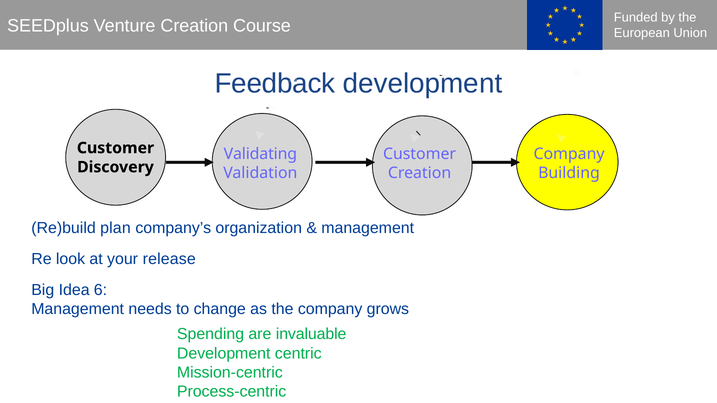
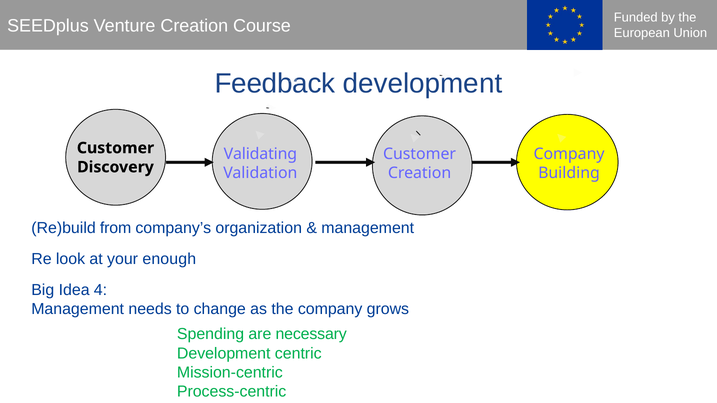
plan: plan -> from
release: release -> enough
6: 6 -> 4
invaluable: invaluable -> necessary
